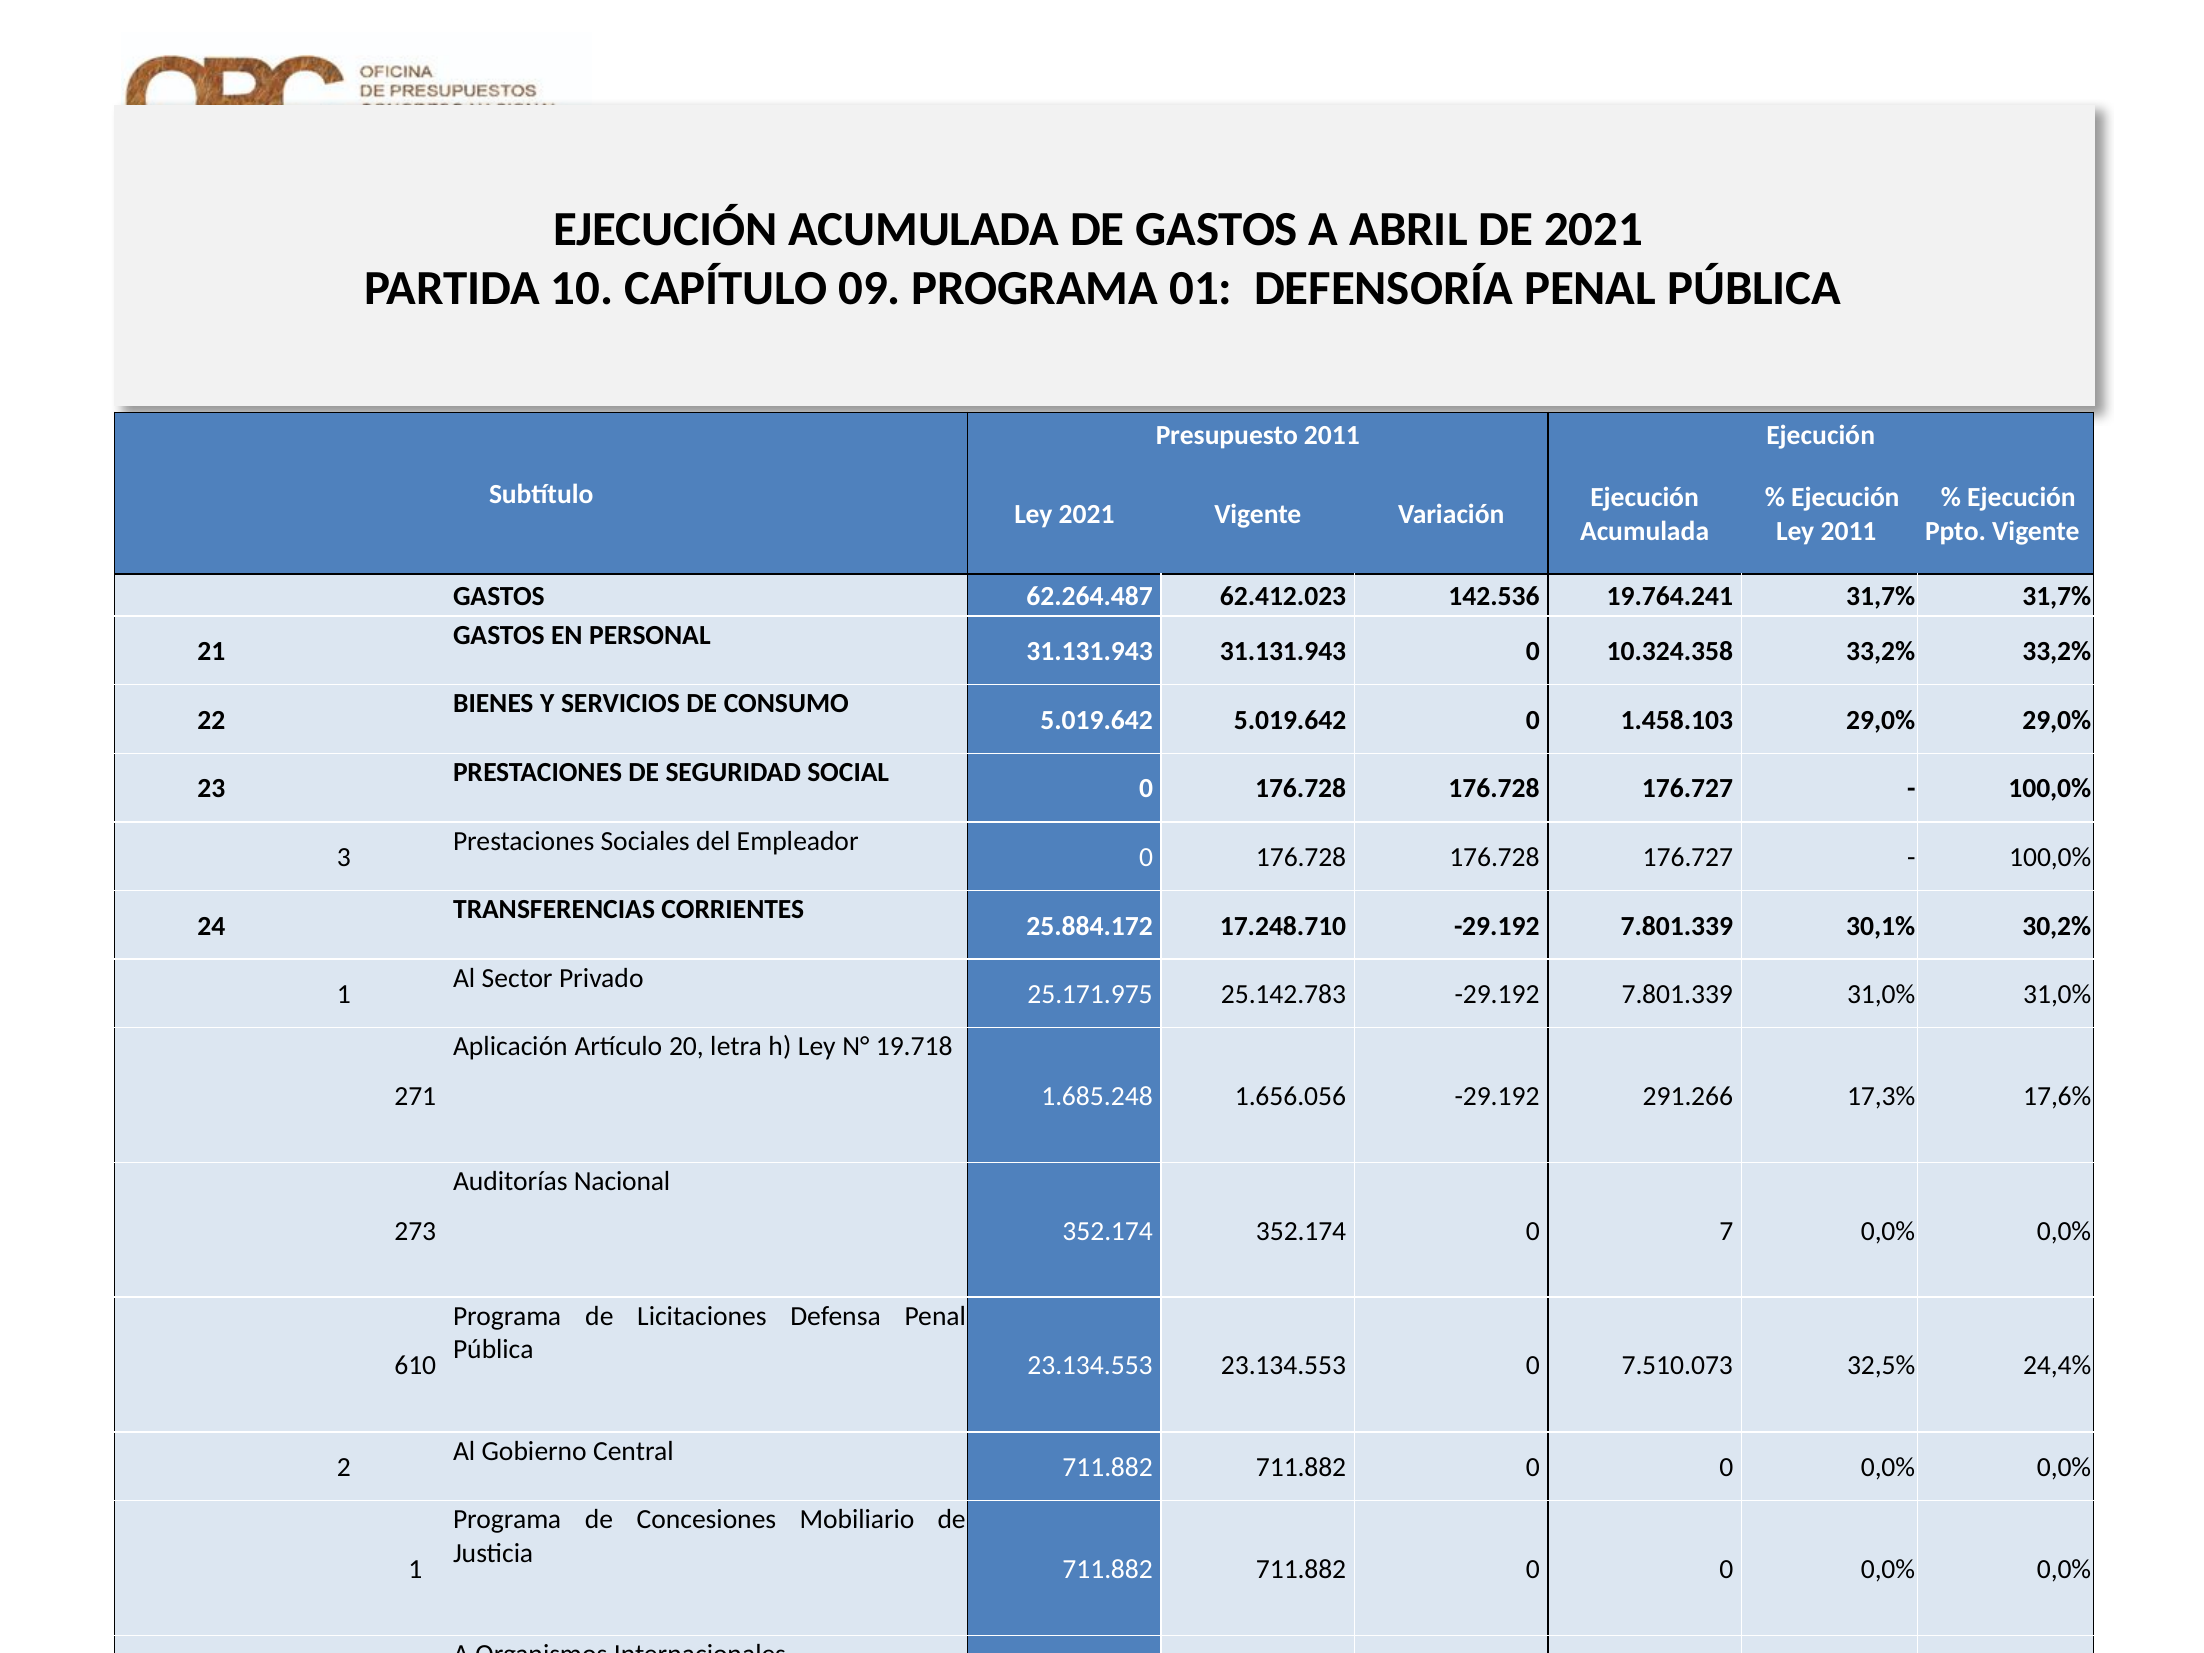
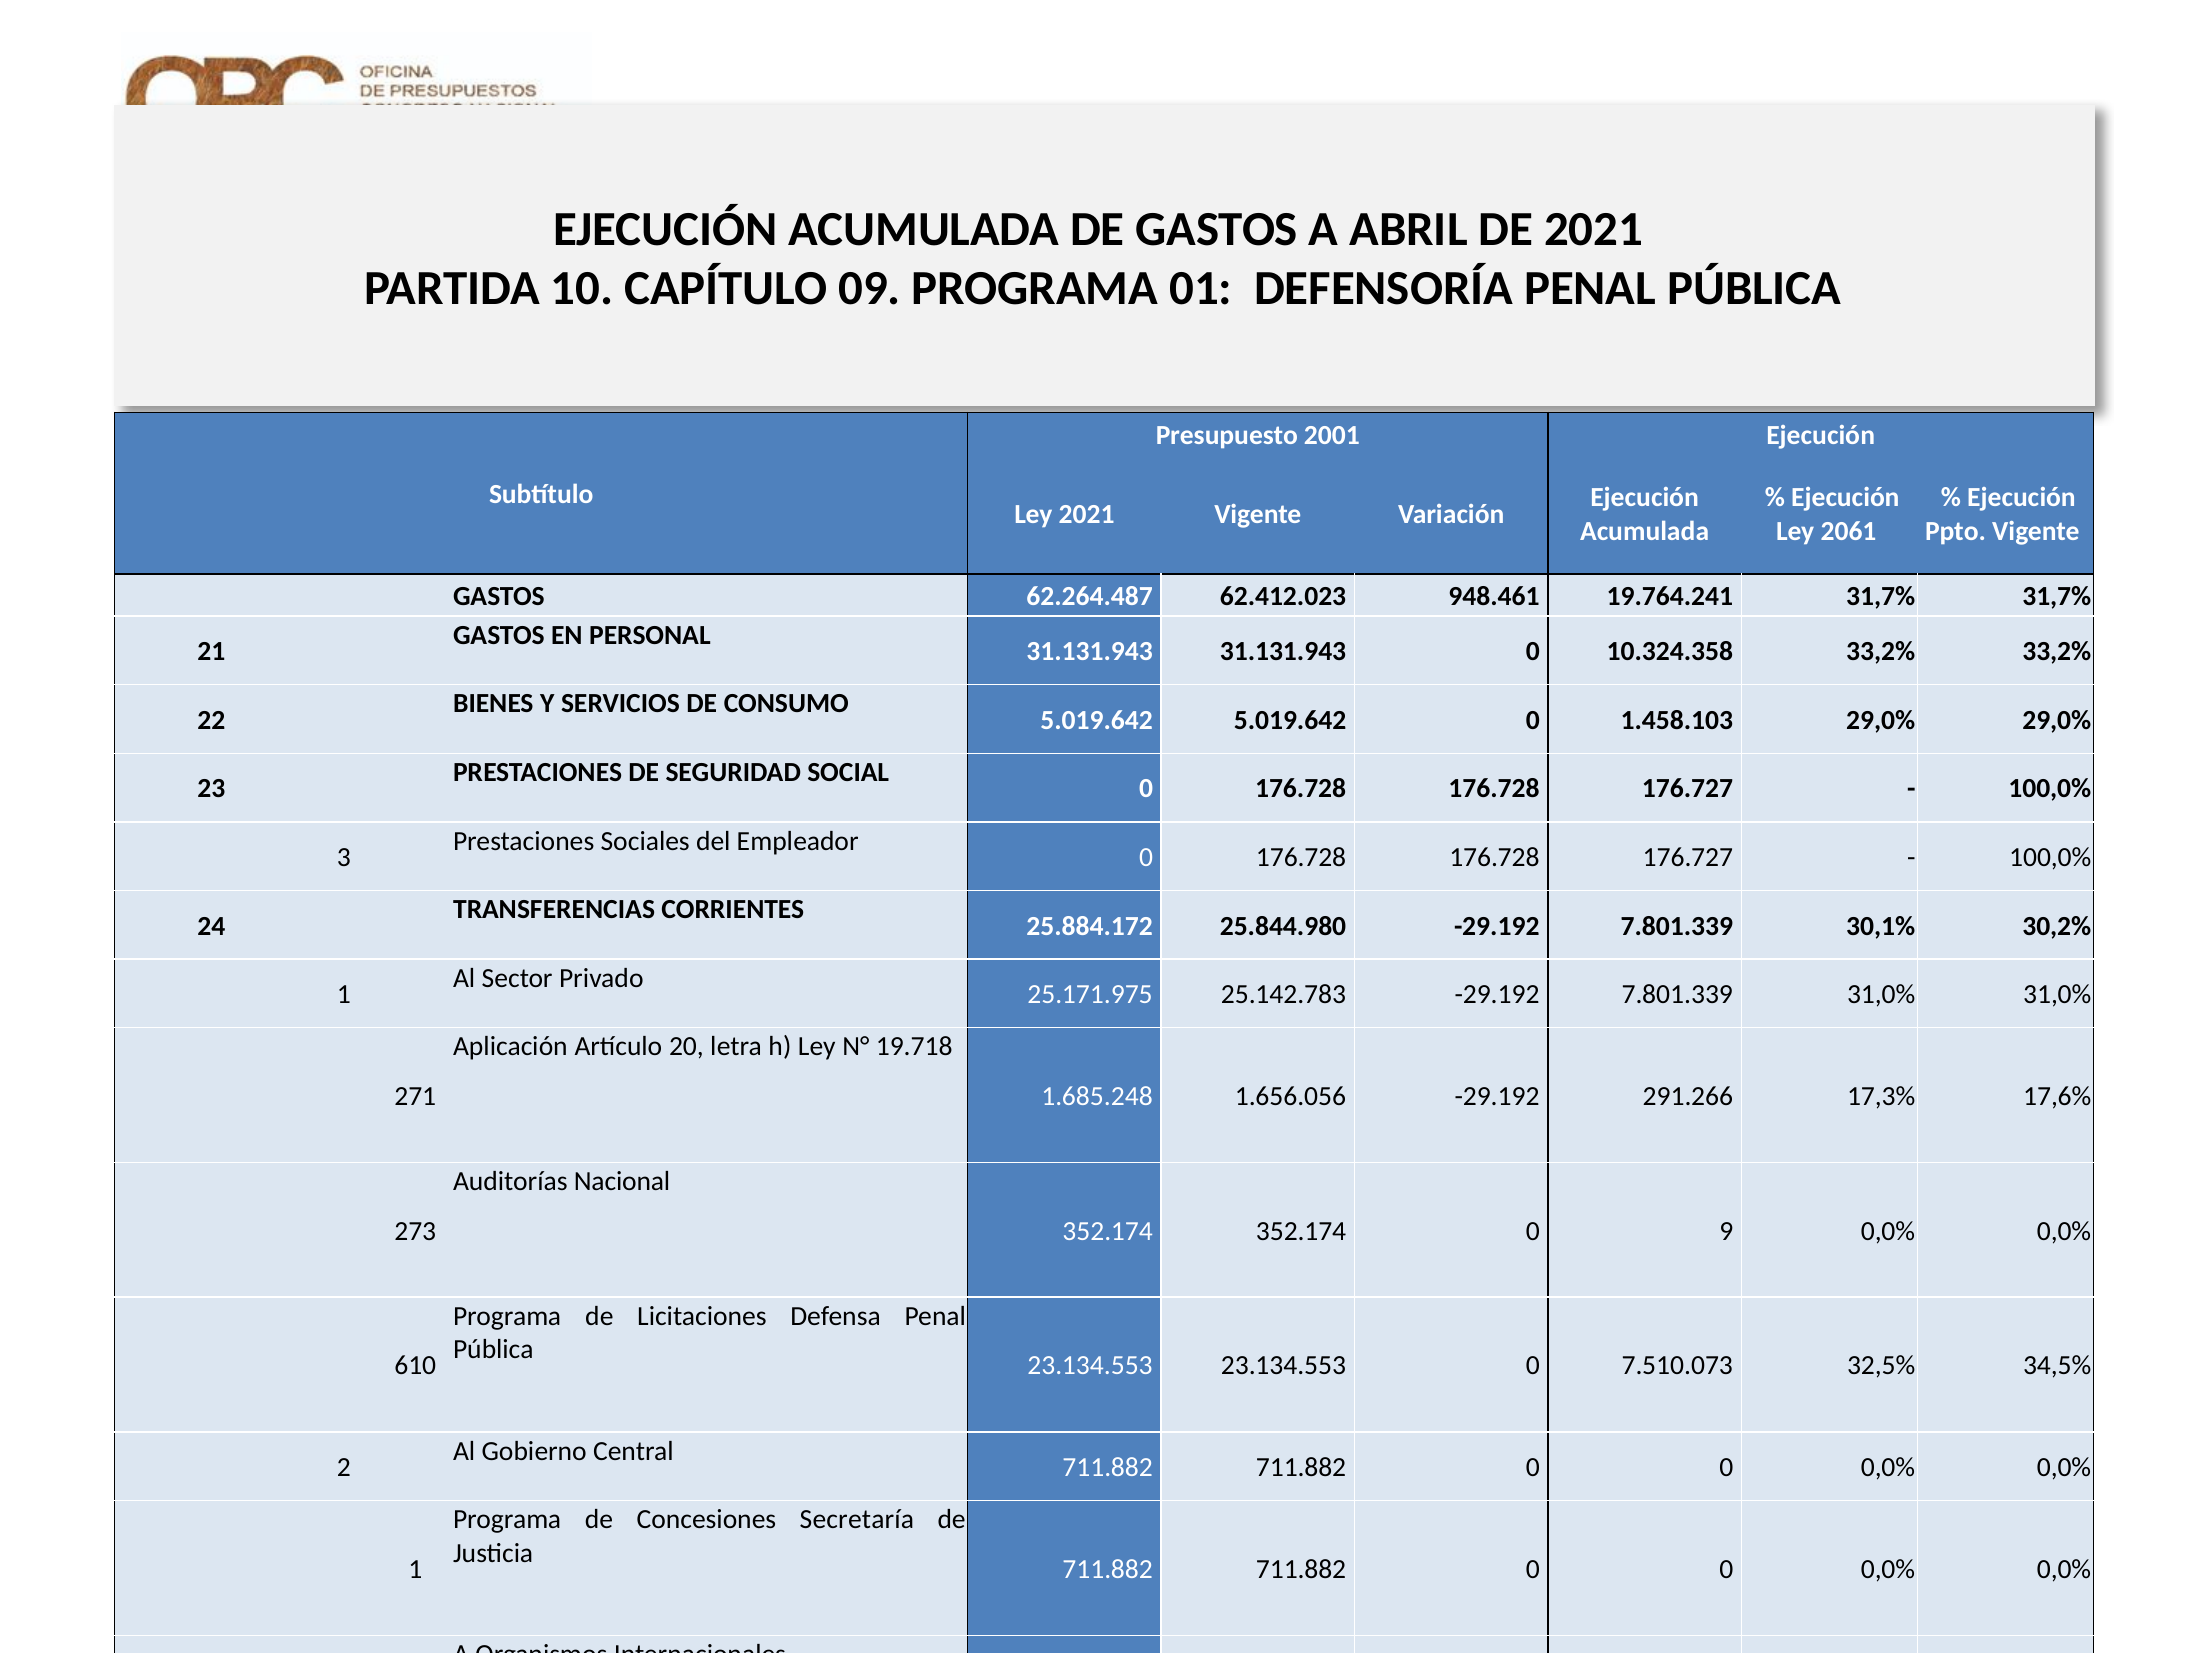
Presupuesto 2011: 2011 -> 2001
Ley 2011: 2011 -> 2061
142.536: 142.536 -> 948.461
17.248.710: 17.248.710 -> 25.844.980
0 7: 7 -> 9
24,4%: 24,4% -> 34,5%
Mobiliario: Mobiliario -> Secretaría
